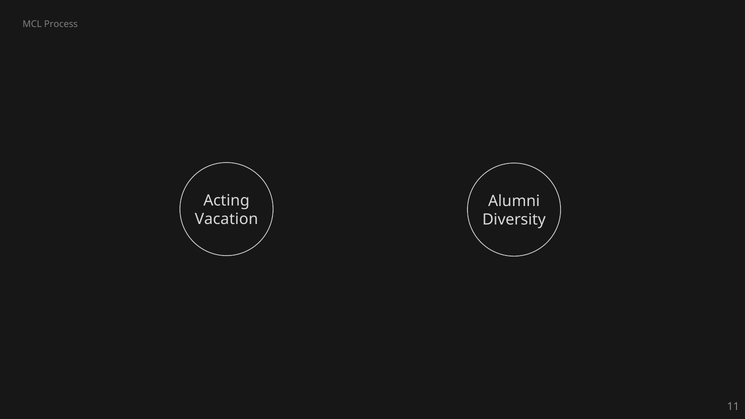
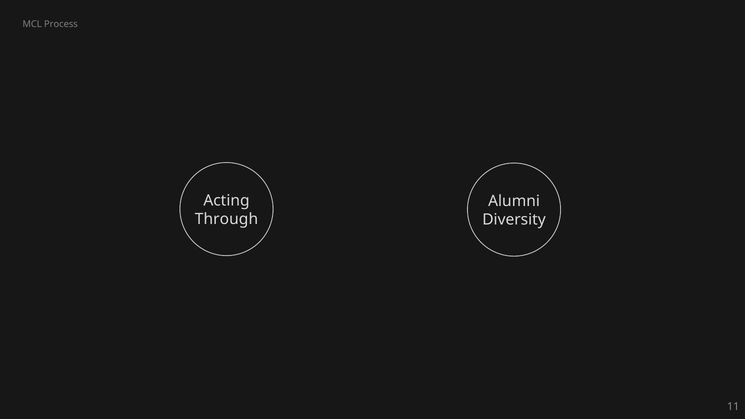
Vacation: Vacation -> Through
